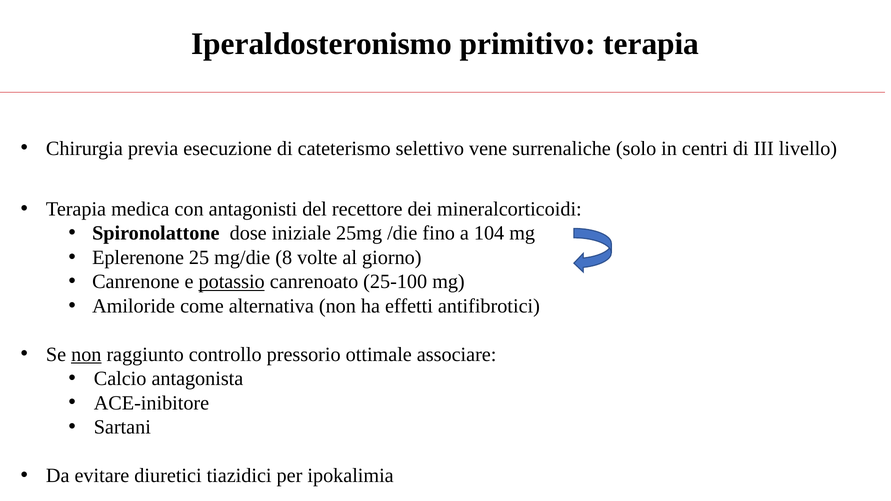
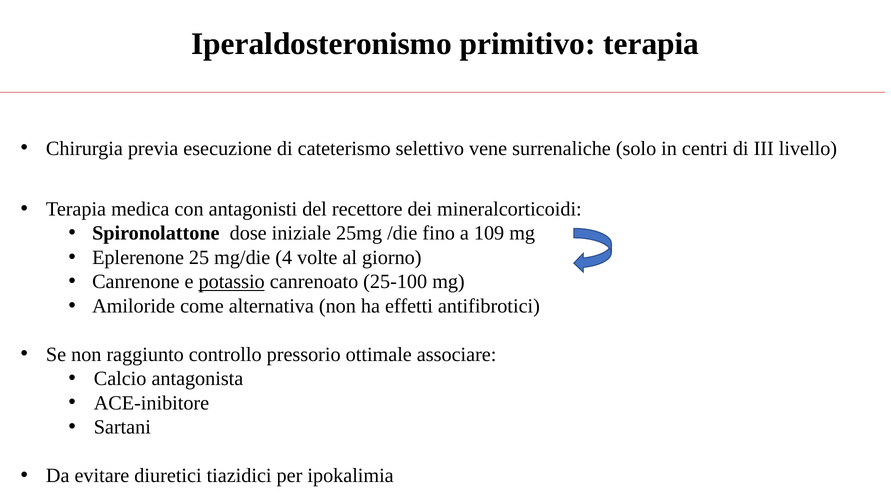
104: 104 -> 109
8: 8 -> 4
non at (86, 355) underline: present -> none
